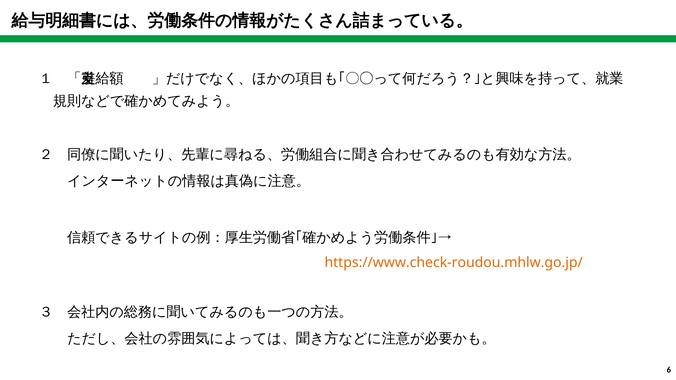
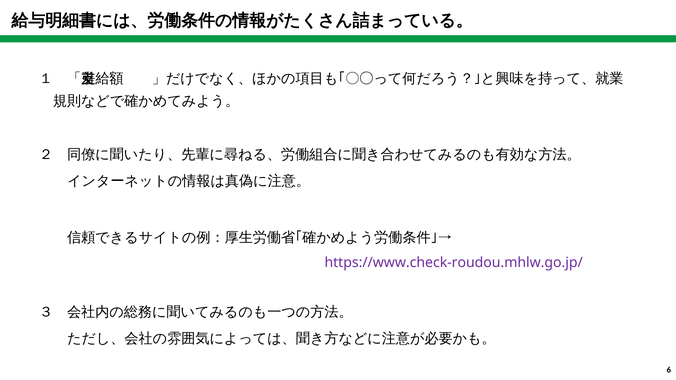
https://www.check-roudou.mhlw.go.jp/ colour: orange -> purple
